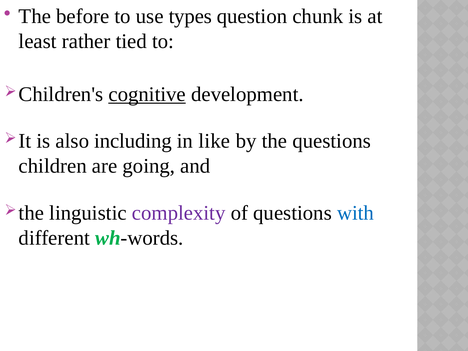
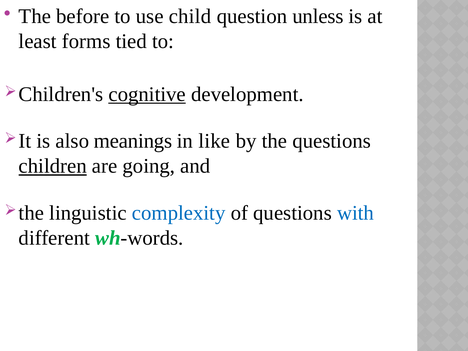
types: types -> child
chunk: chunk -> unless
rather: rather -> forms
including: including -> meanings
children underline: none -> present
complexity colour: purple -> blue
